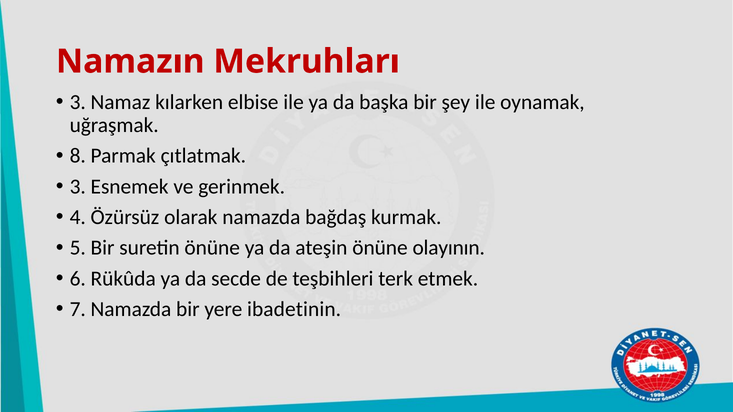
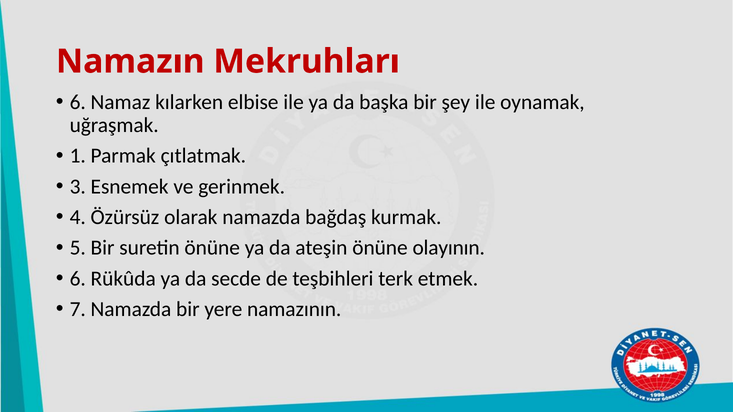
3 at (78, 102): 3 -> 6
8: 8 -> 1
ibadetinin: ibadetinin -> namazının
